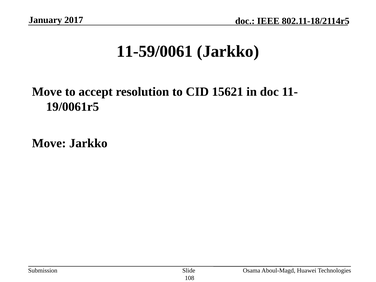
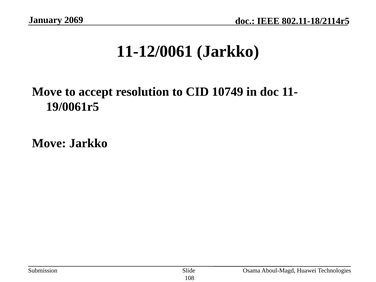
2017: 2017 -> 2069
11-59/0061: 11-59/0061 -> 11-12/0061
15621: 15621 -> 10749
